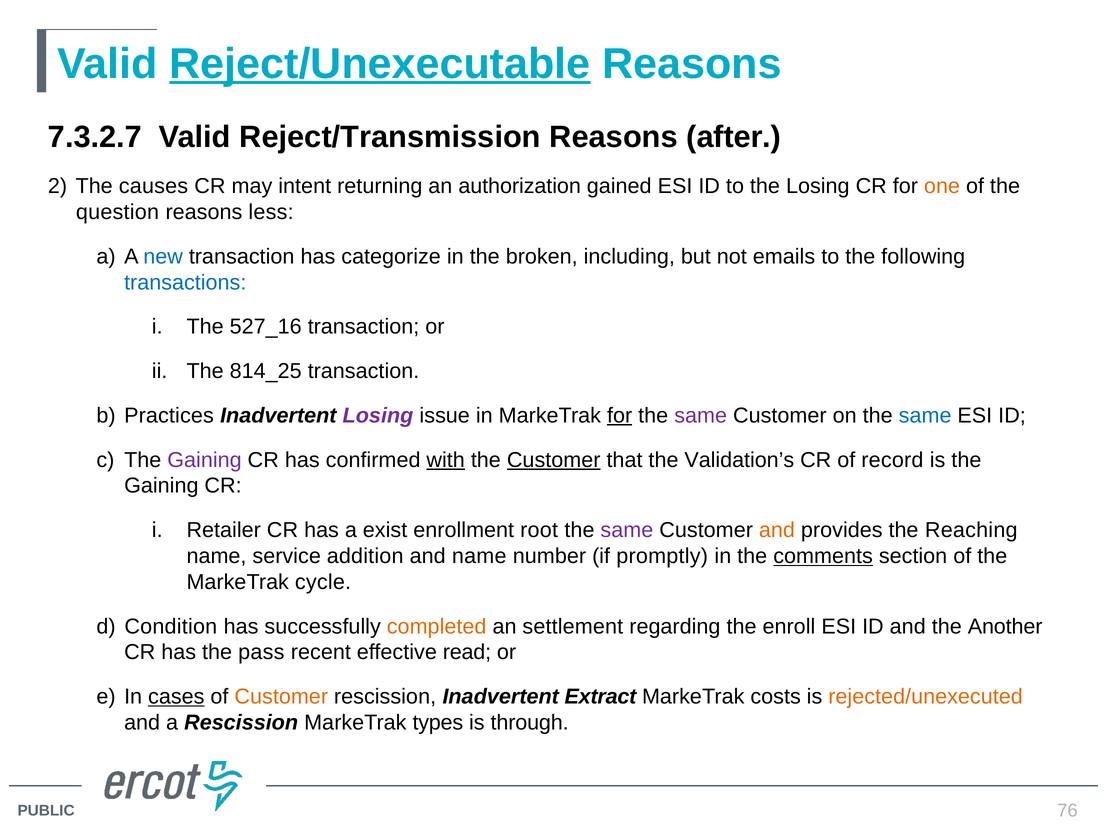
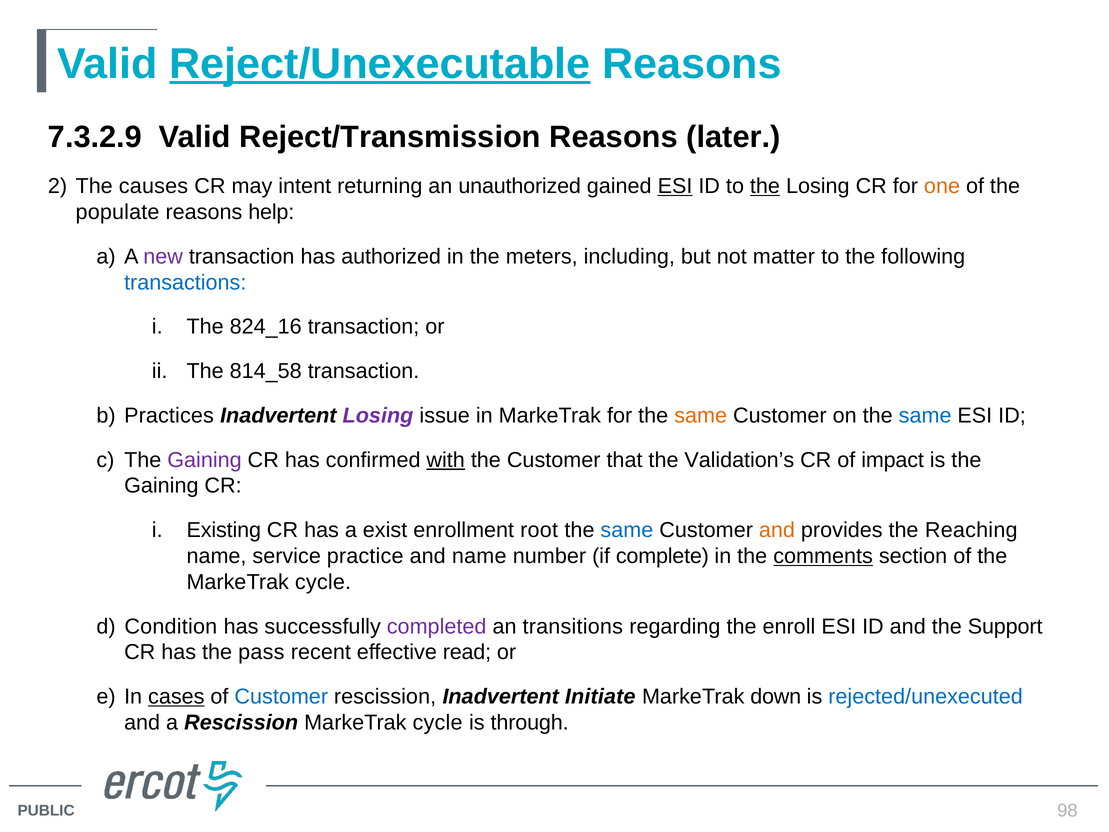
7.3.2.7: 7.3.2.7 -> 7.3.2.9
after: after -> later
authorization: authorization -> unauthorized
ESI at (675, 186) underline: none -> present
the at (765, 186) underline: none -> present
question: question -> populate
less: less -> help
new colour: blue -> purple
categorize: categorize -> authorized
broken: broken -> meters
emails: emails -> matter
527_16: 527_16 -> 824_16
814_25: 814_25 -> 814_58
for at (620, 415) underline: present -> none
same at (701, 415) colour: purple -> orange
Customer at (554, 460) underline: present -> none
record: record -> impact
Retailer: Retailer -> Existing
same at (627, 530) colour: purple -> blue
addition: addition -> practice
promptly: promptly -> complete
completed colour: orange -> purple
settlement: settlement -> transitions
Another: Another -> Support
Customer at (281, 696) colour: orange -> blue
Extract: Extract -> Initiate
costs: costs -> down
rejected/unexecuted colour: orange -> blue
Rescission MarkeTrak types: types -> cycle
76: 76 -> 98
